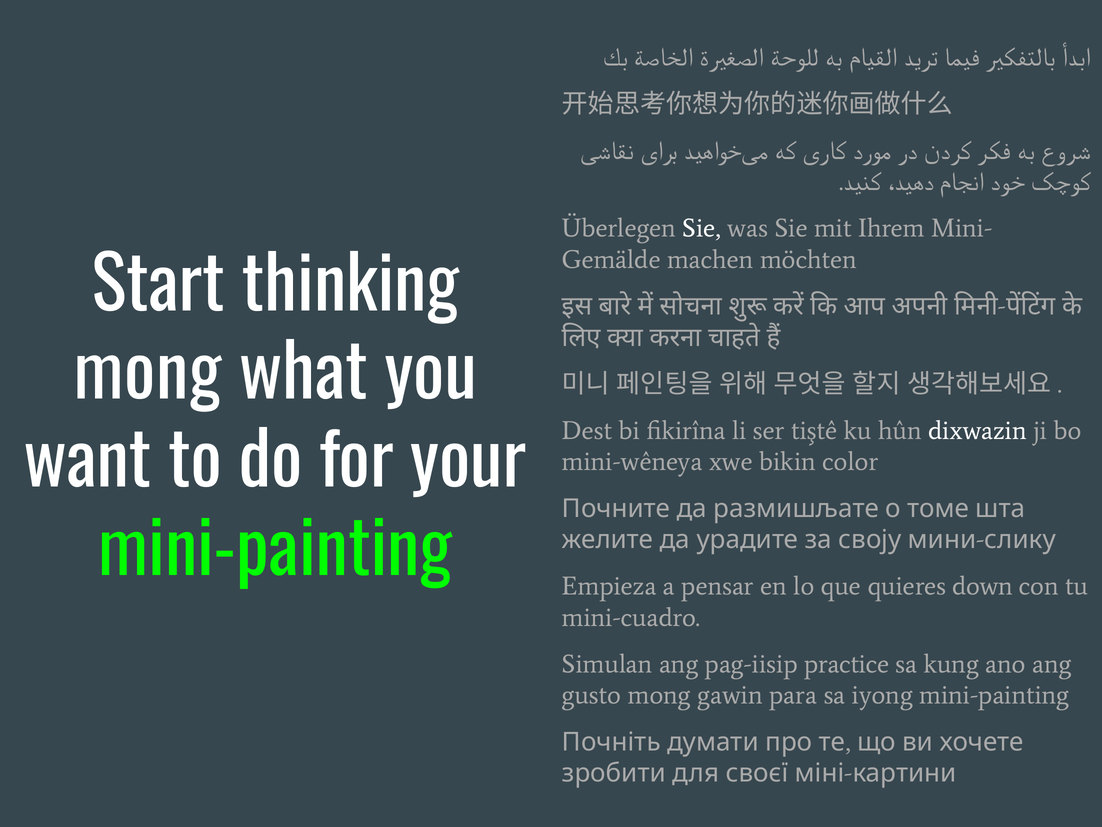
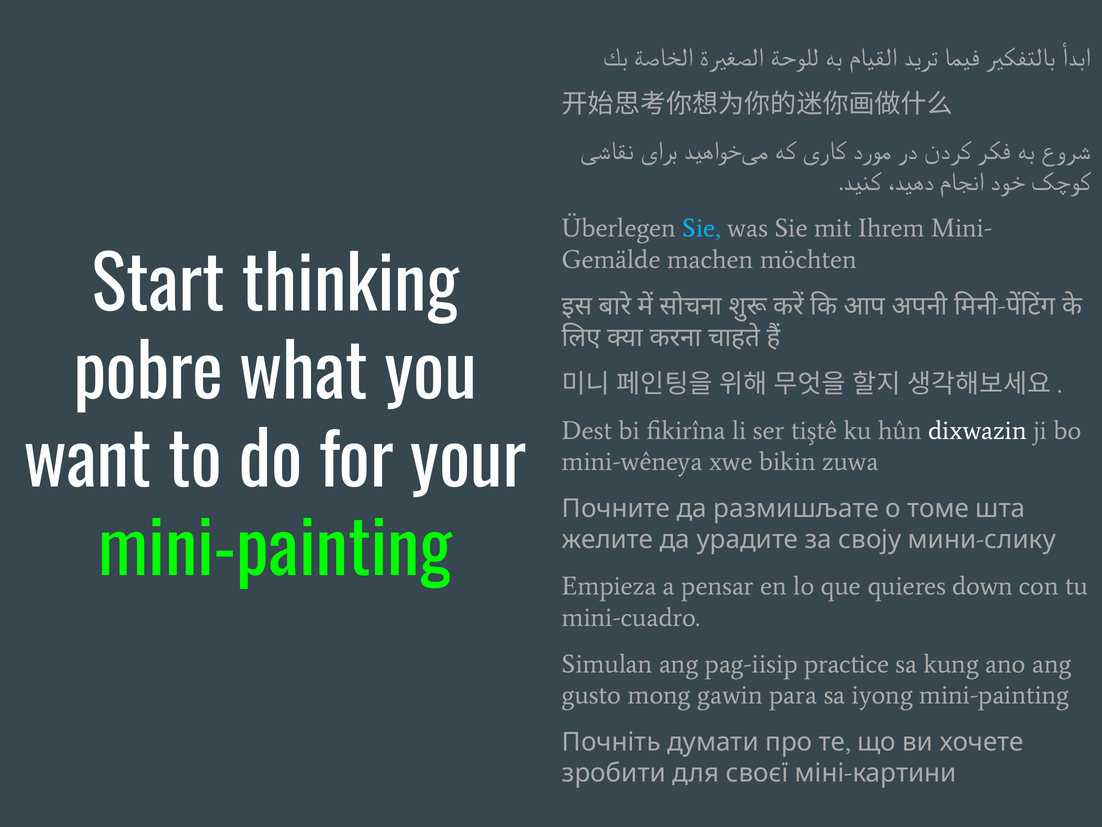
Sie at (702, 228) colour: white -> light blue
mong at (148, 374): mong -> pobre
color: color -> zuwa
